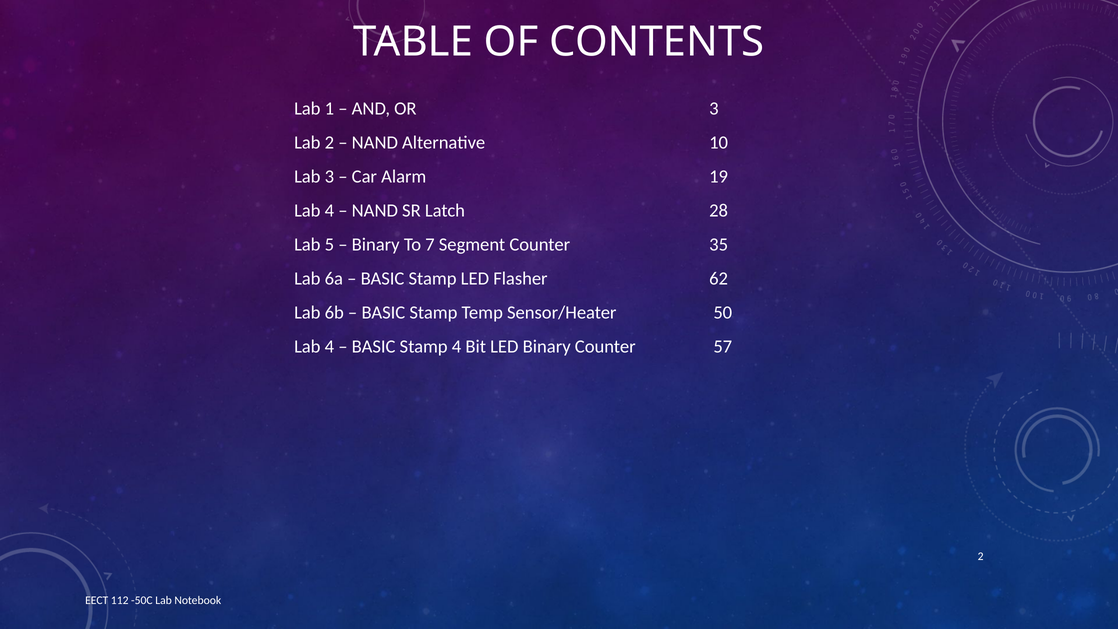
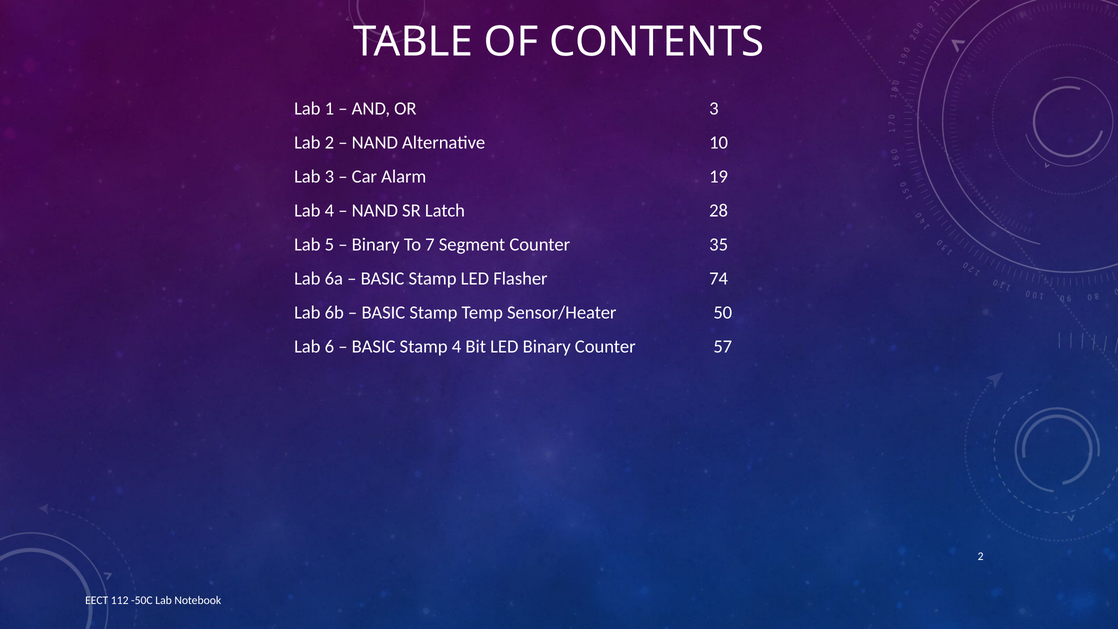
62: 62 -> 74
4 at (329, 347): 4 -> 6
